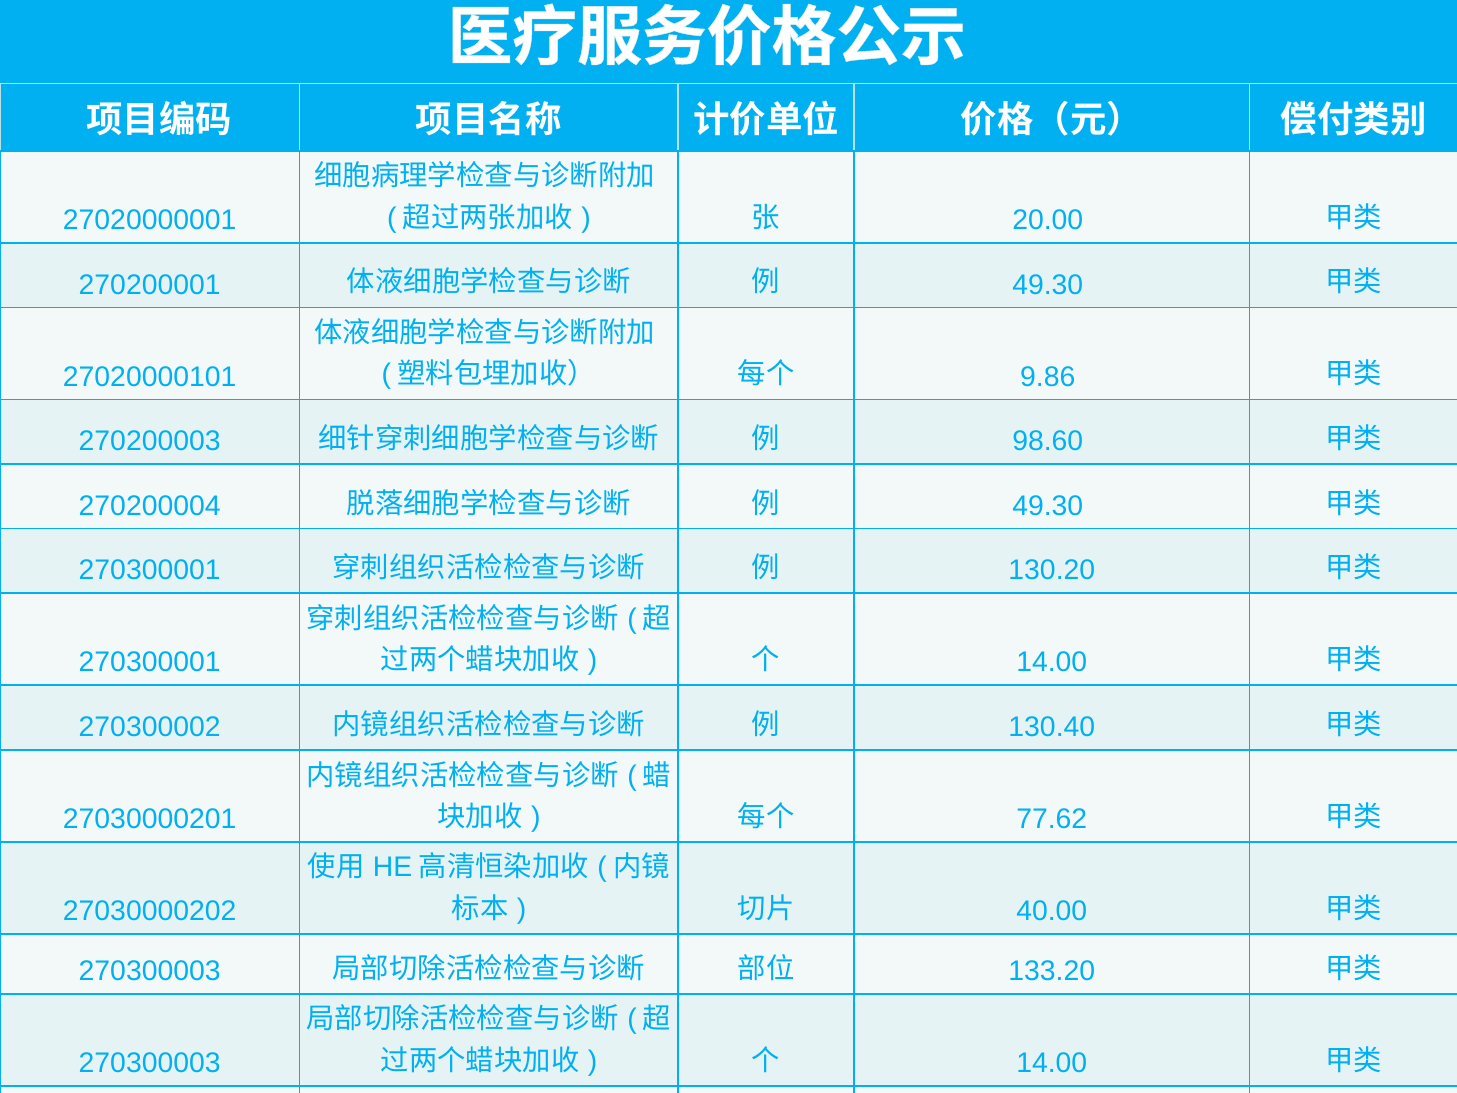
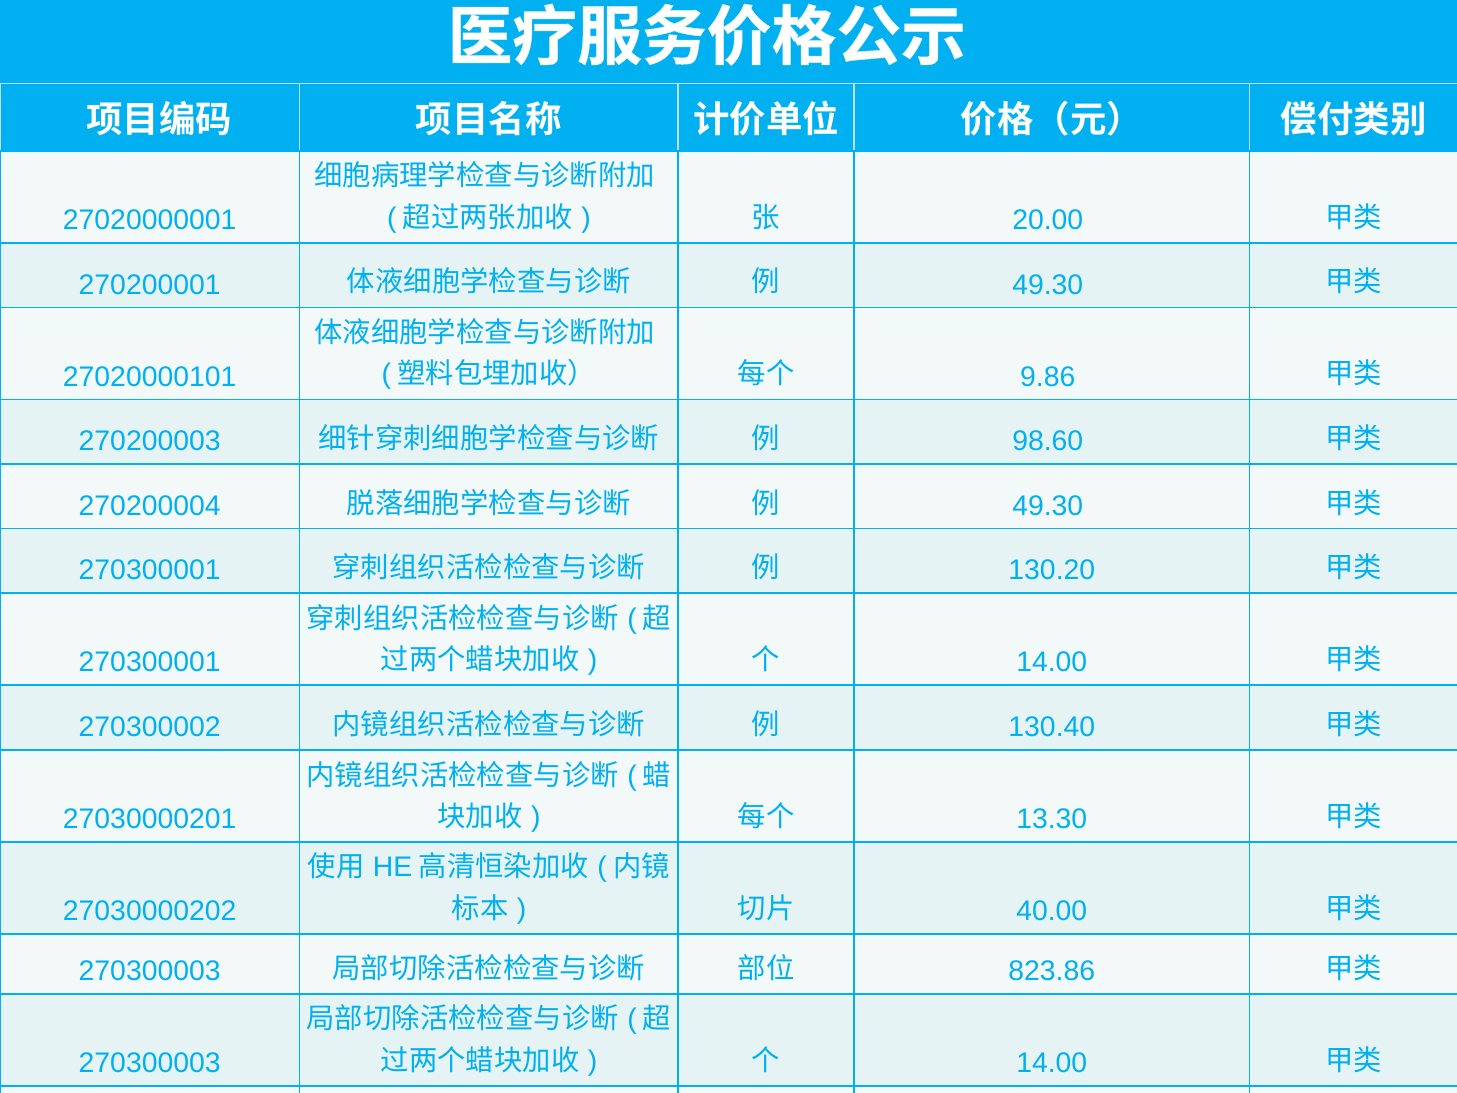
77.62: 77.62 -> 13.30
133.20: 133.20 -> 823.86
